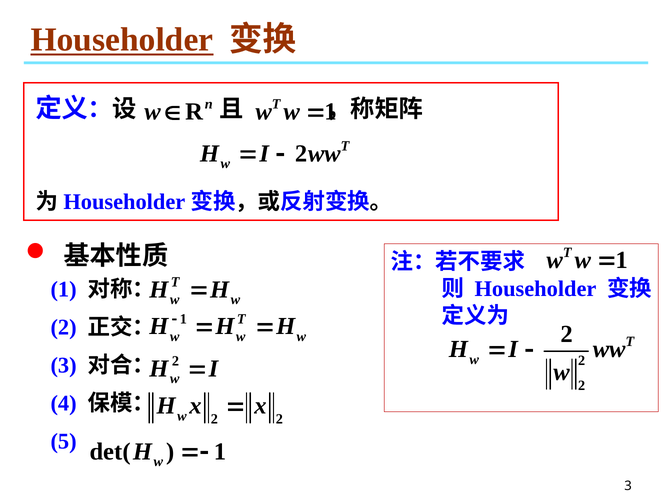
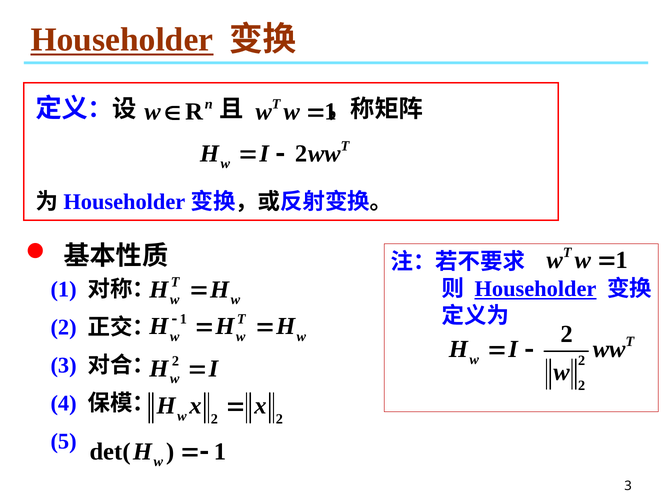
Householder at (535, 289) underline: none -> present
